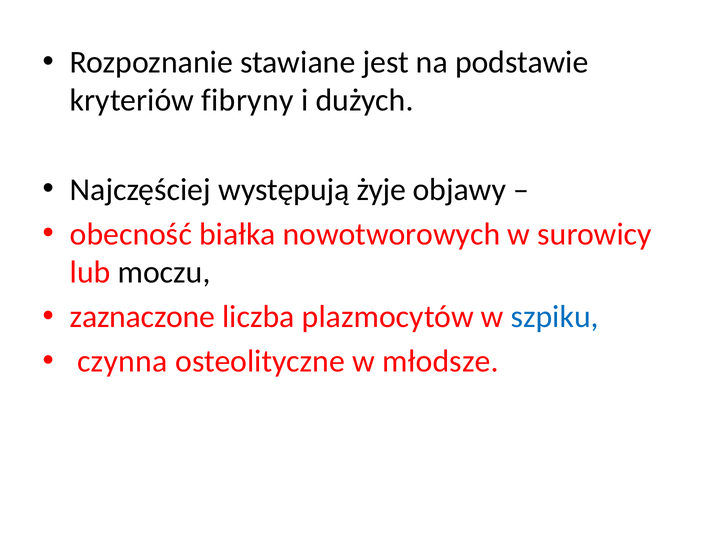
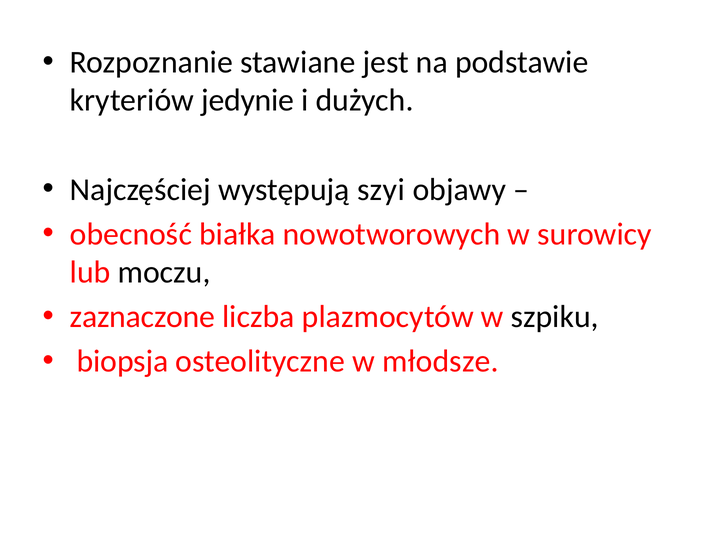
fibryny: fibryny -> jedynie
żyje: żyje -> szyi
szpiku colour: blue -> black
czynna: czynna -> biopsja
